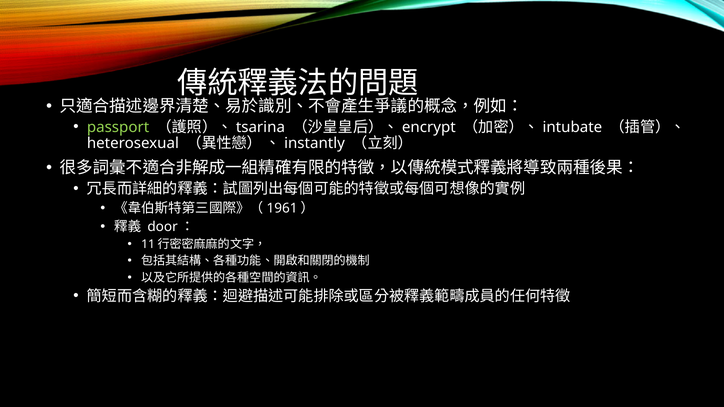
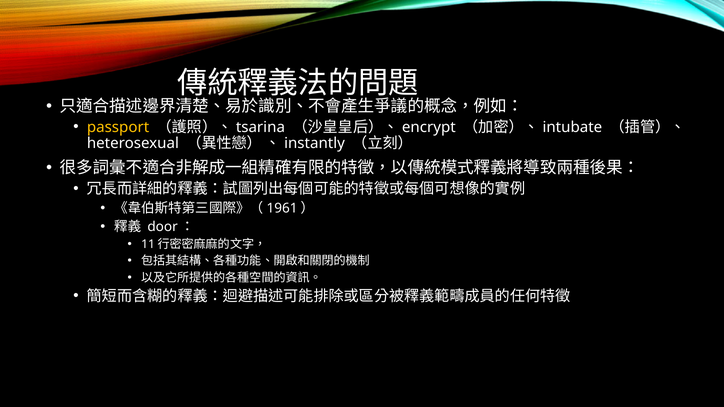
passport colour: light green -> yellow
